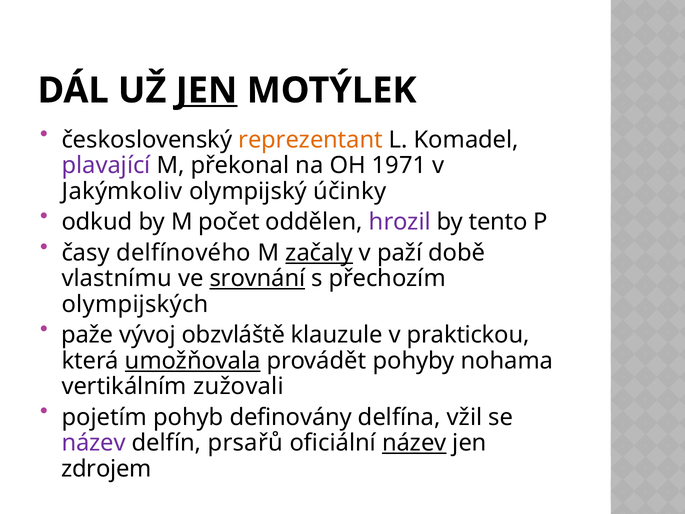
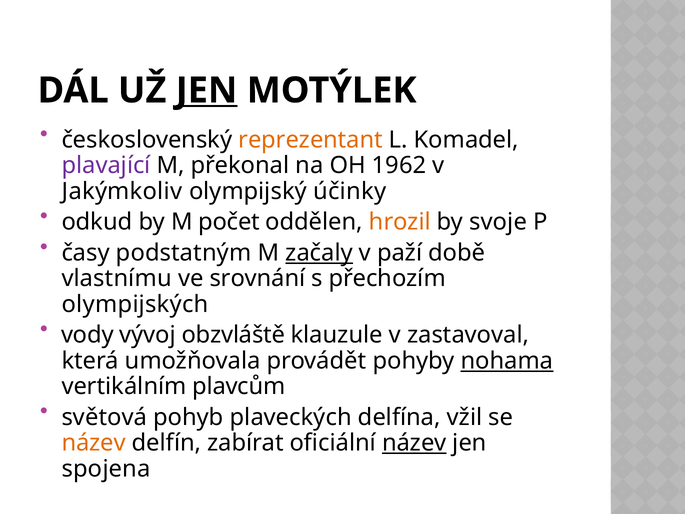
1971: 1971 -> 1962
hrozil colour: purple -> orange
tento: tento -> svoje
delfínového: delfínového -> podstatným
srovnání underline: present -> none
paže: paže -> vody
praktickou: praktickou -> zastavoval
umožňovala underline: present -> none
nohama underline: none -> present
zužovali: zužovali -> plavcům
pojetím: pojetím -> světová
definovány: definovány -> plaveckých
název at (94, 443) colour: purple -> orange
prsařů: prsařů -> zabírat
zdrojem: zdrojem -> spojena
